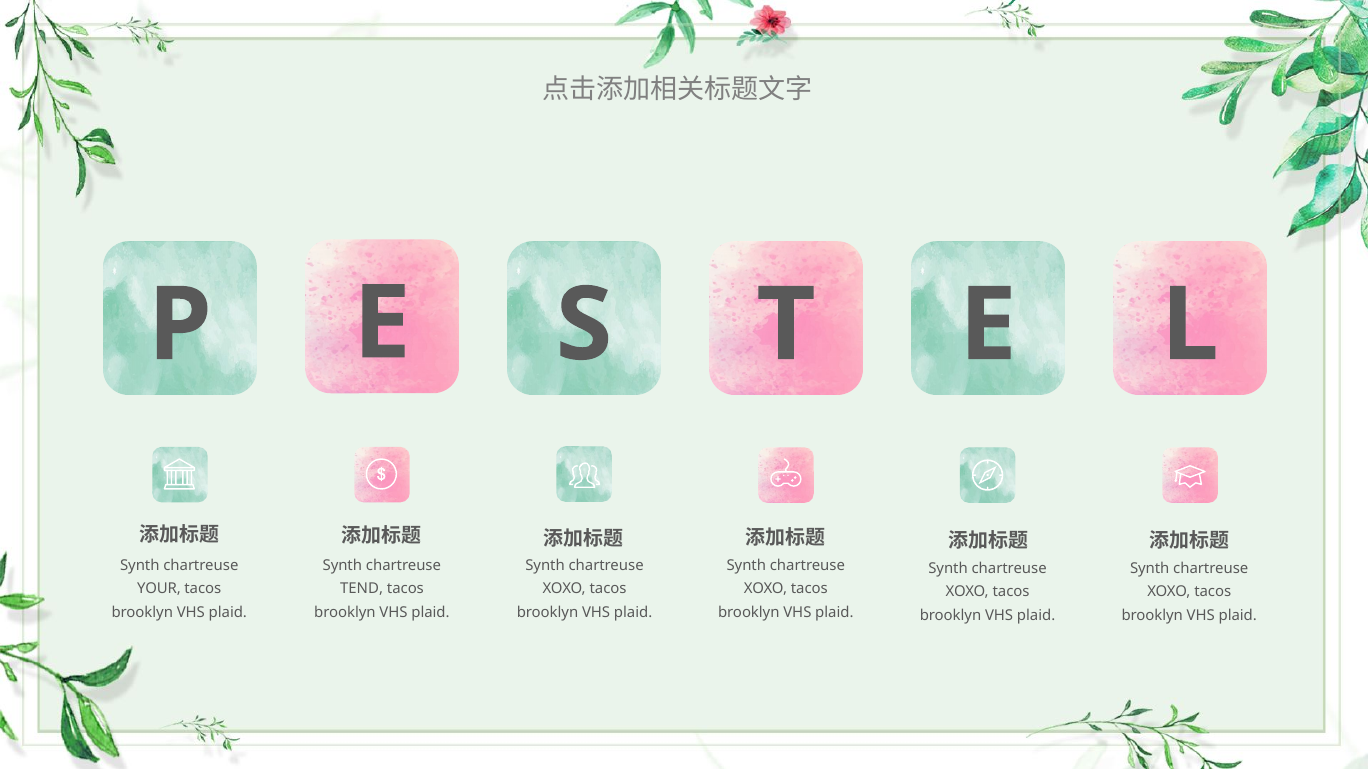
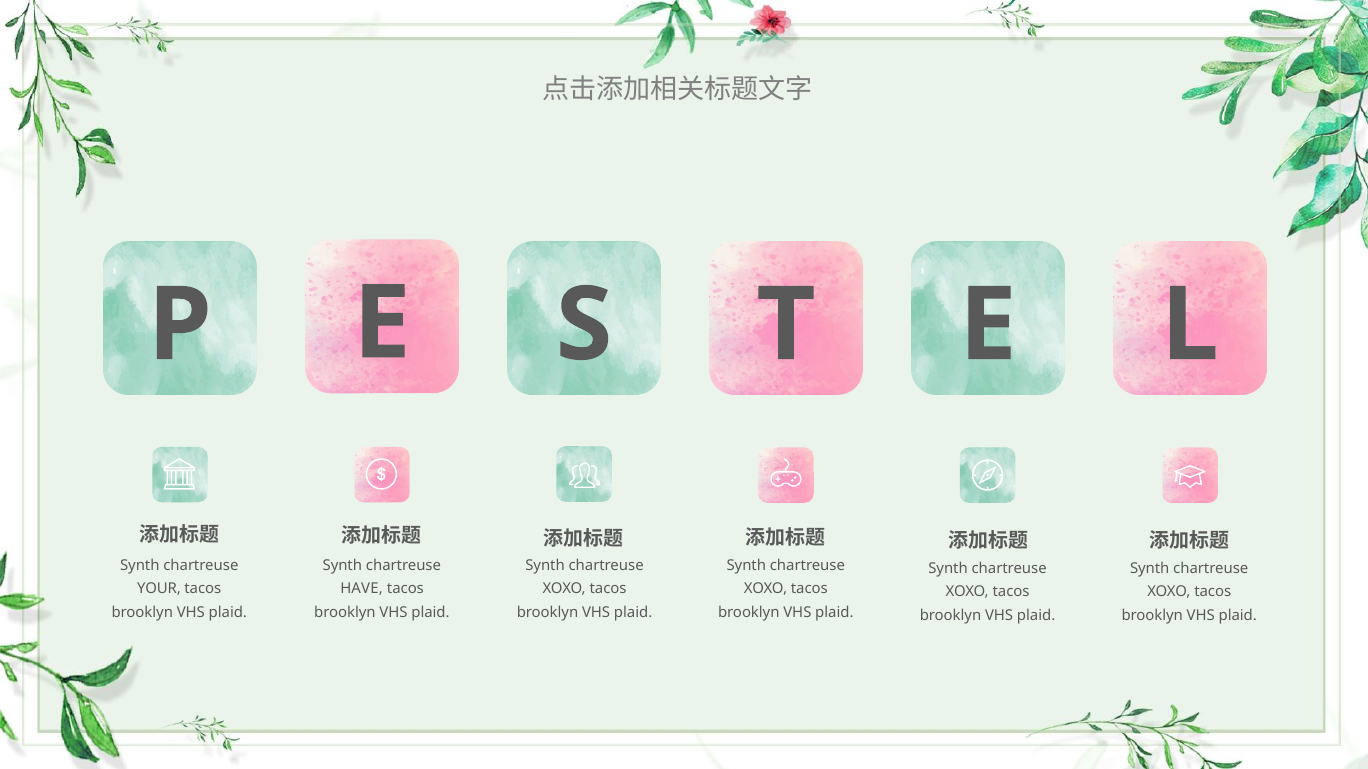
TEND: TEND -> HAVE
